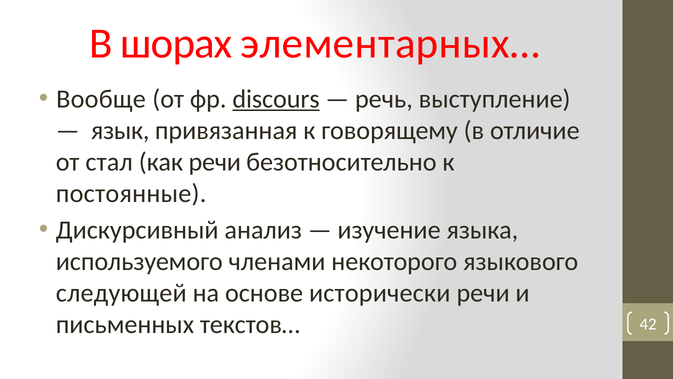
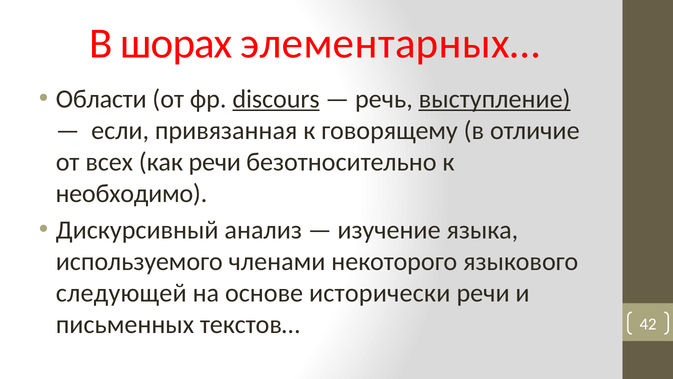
Вообще: Вообще -> Области
выступление underline: none -> present
язык: язык -> если
стал: стал -> всех
постоянные: постоянные -> необходимо
